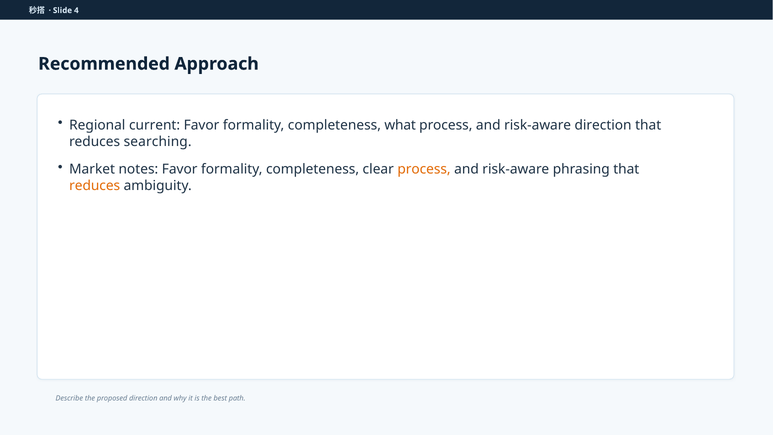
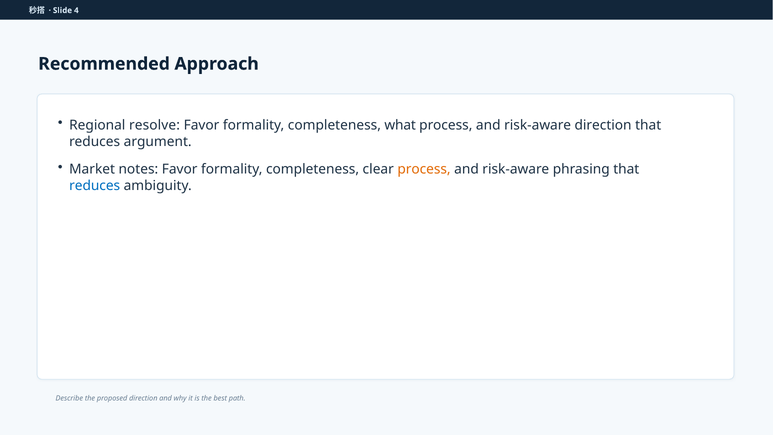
current: current -> resolve
searching: searching -> argument
reduces at (95, 186) colour: orange -> blue
